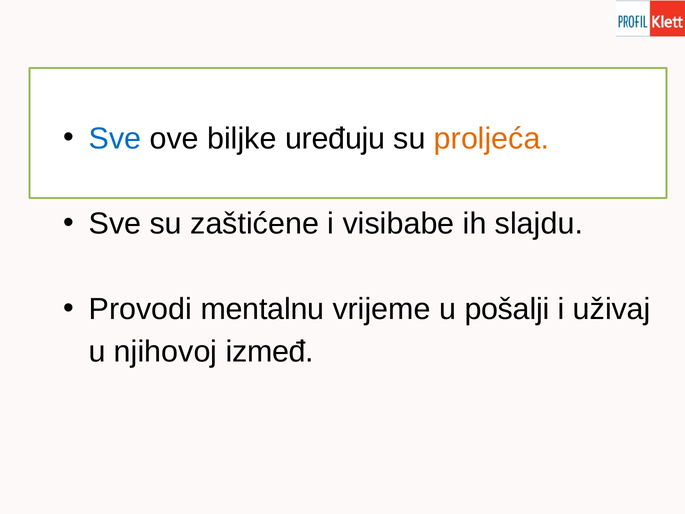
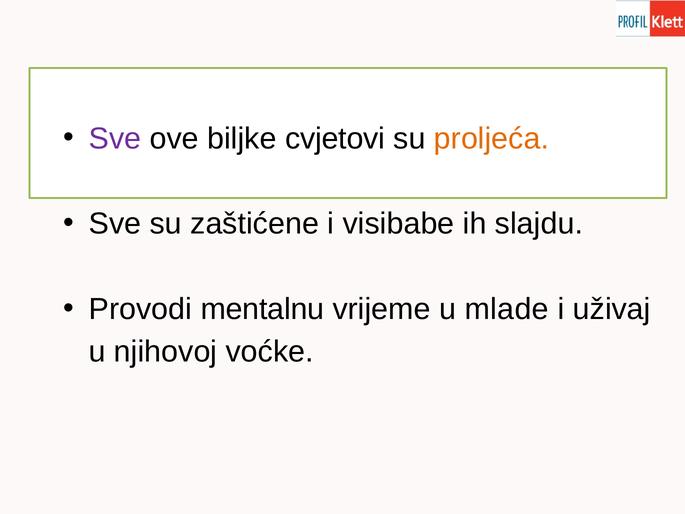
Sve at (115, 138) colour: blue -> purple
uređuju: uređuju -> cvjetovi
pošalji: pošalji -> mlade
izmeđ: izmeđ -> voćke
